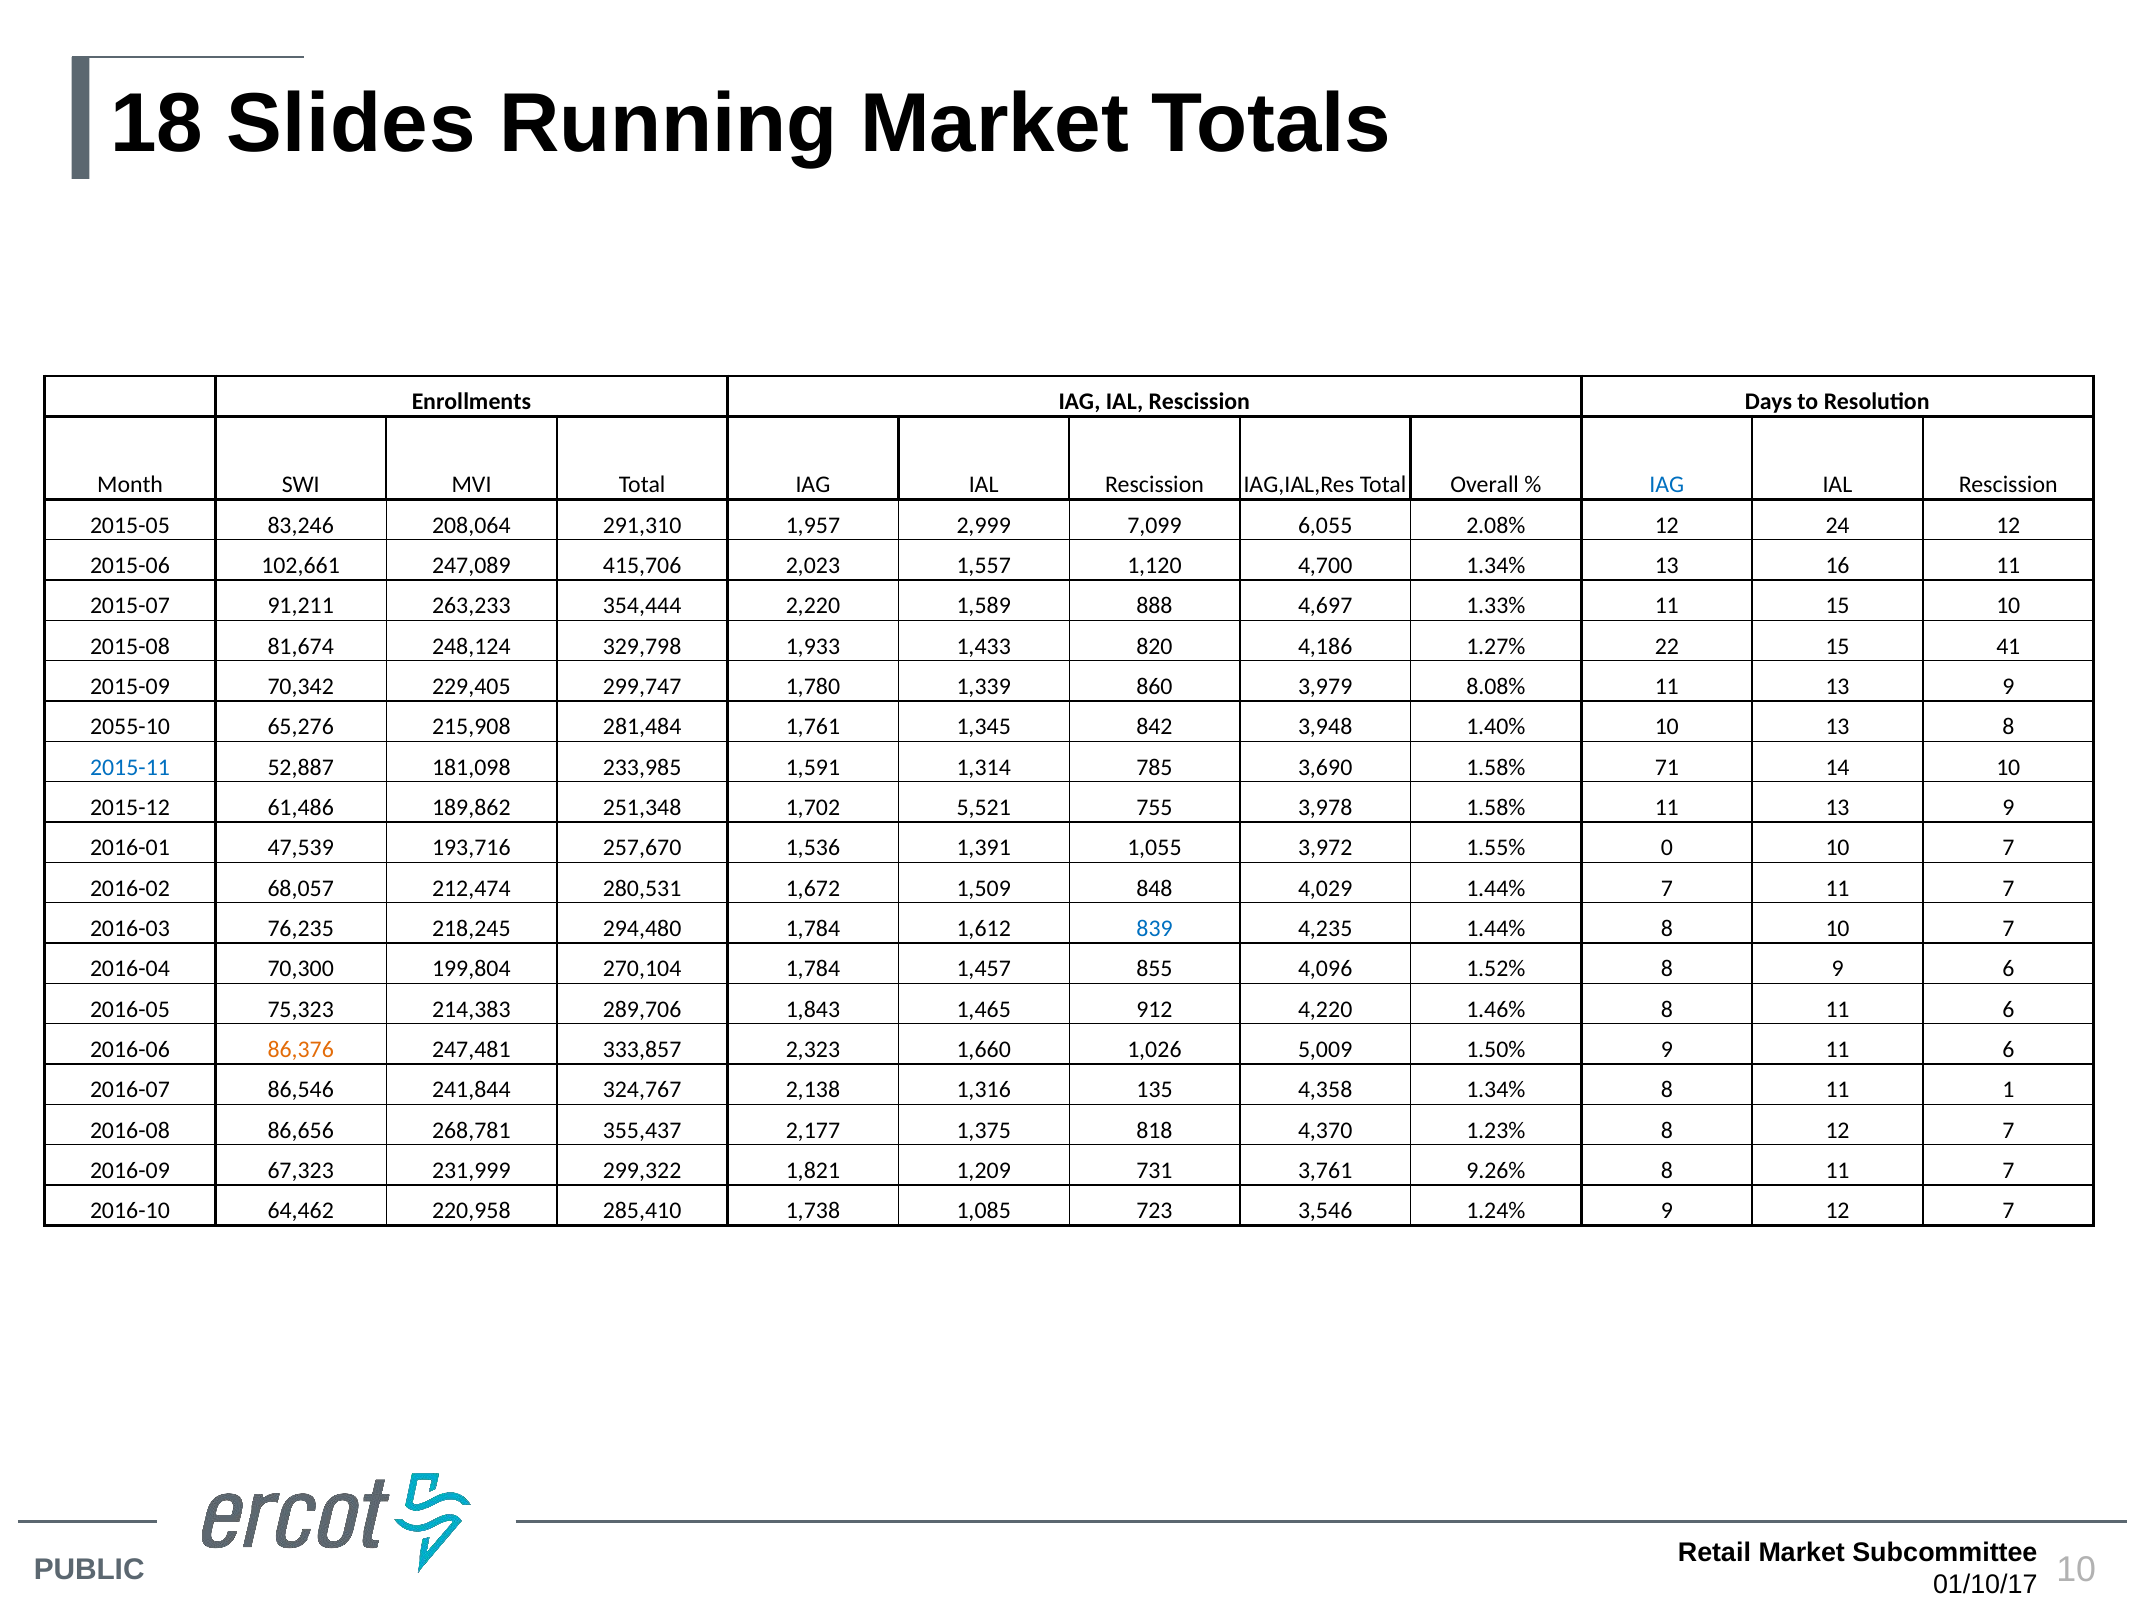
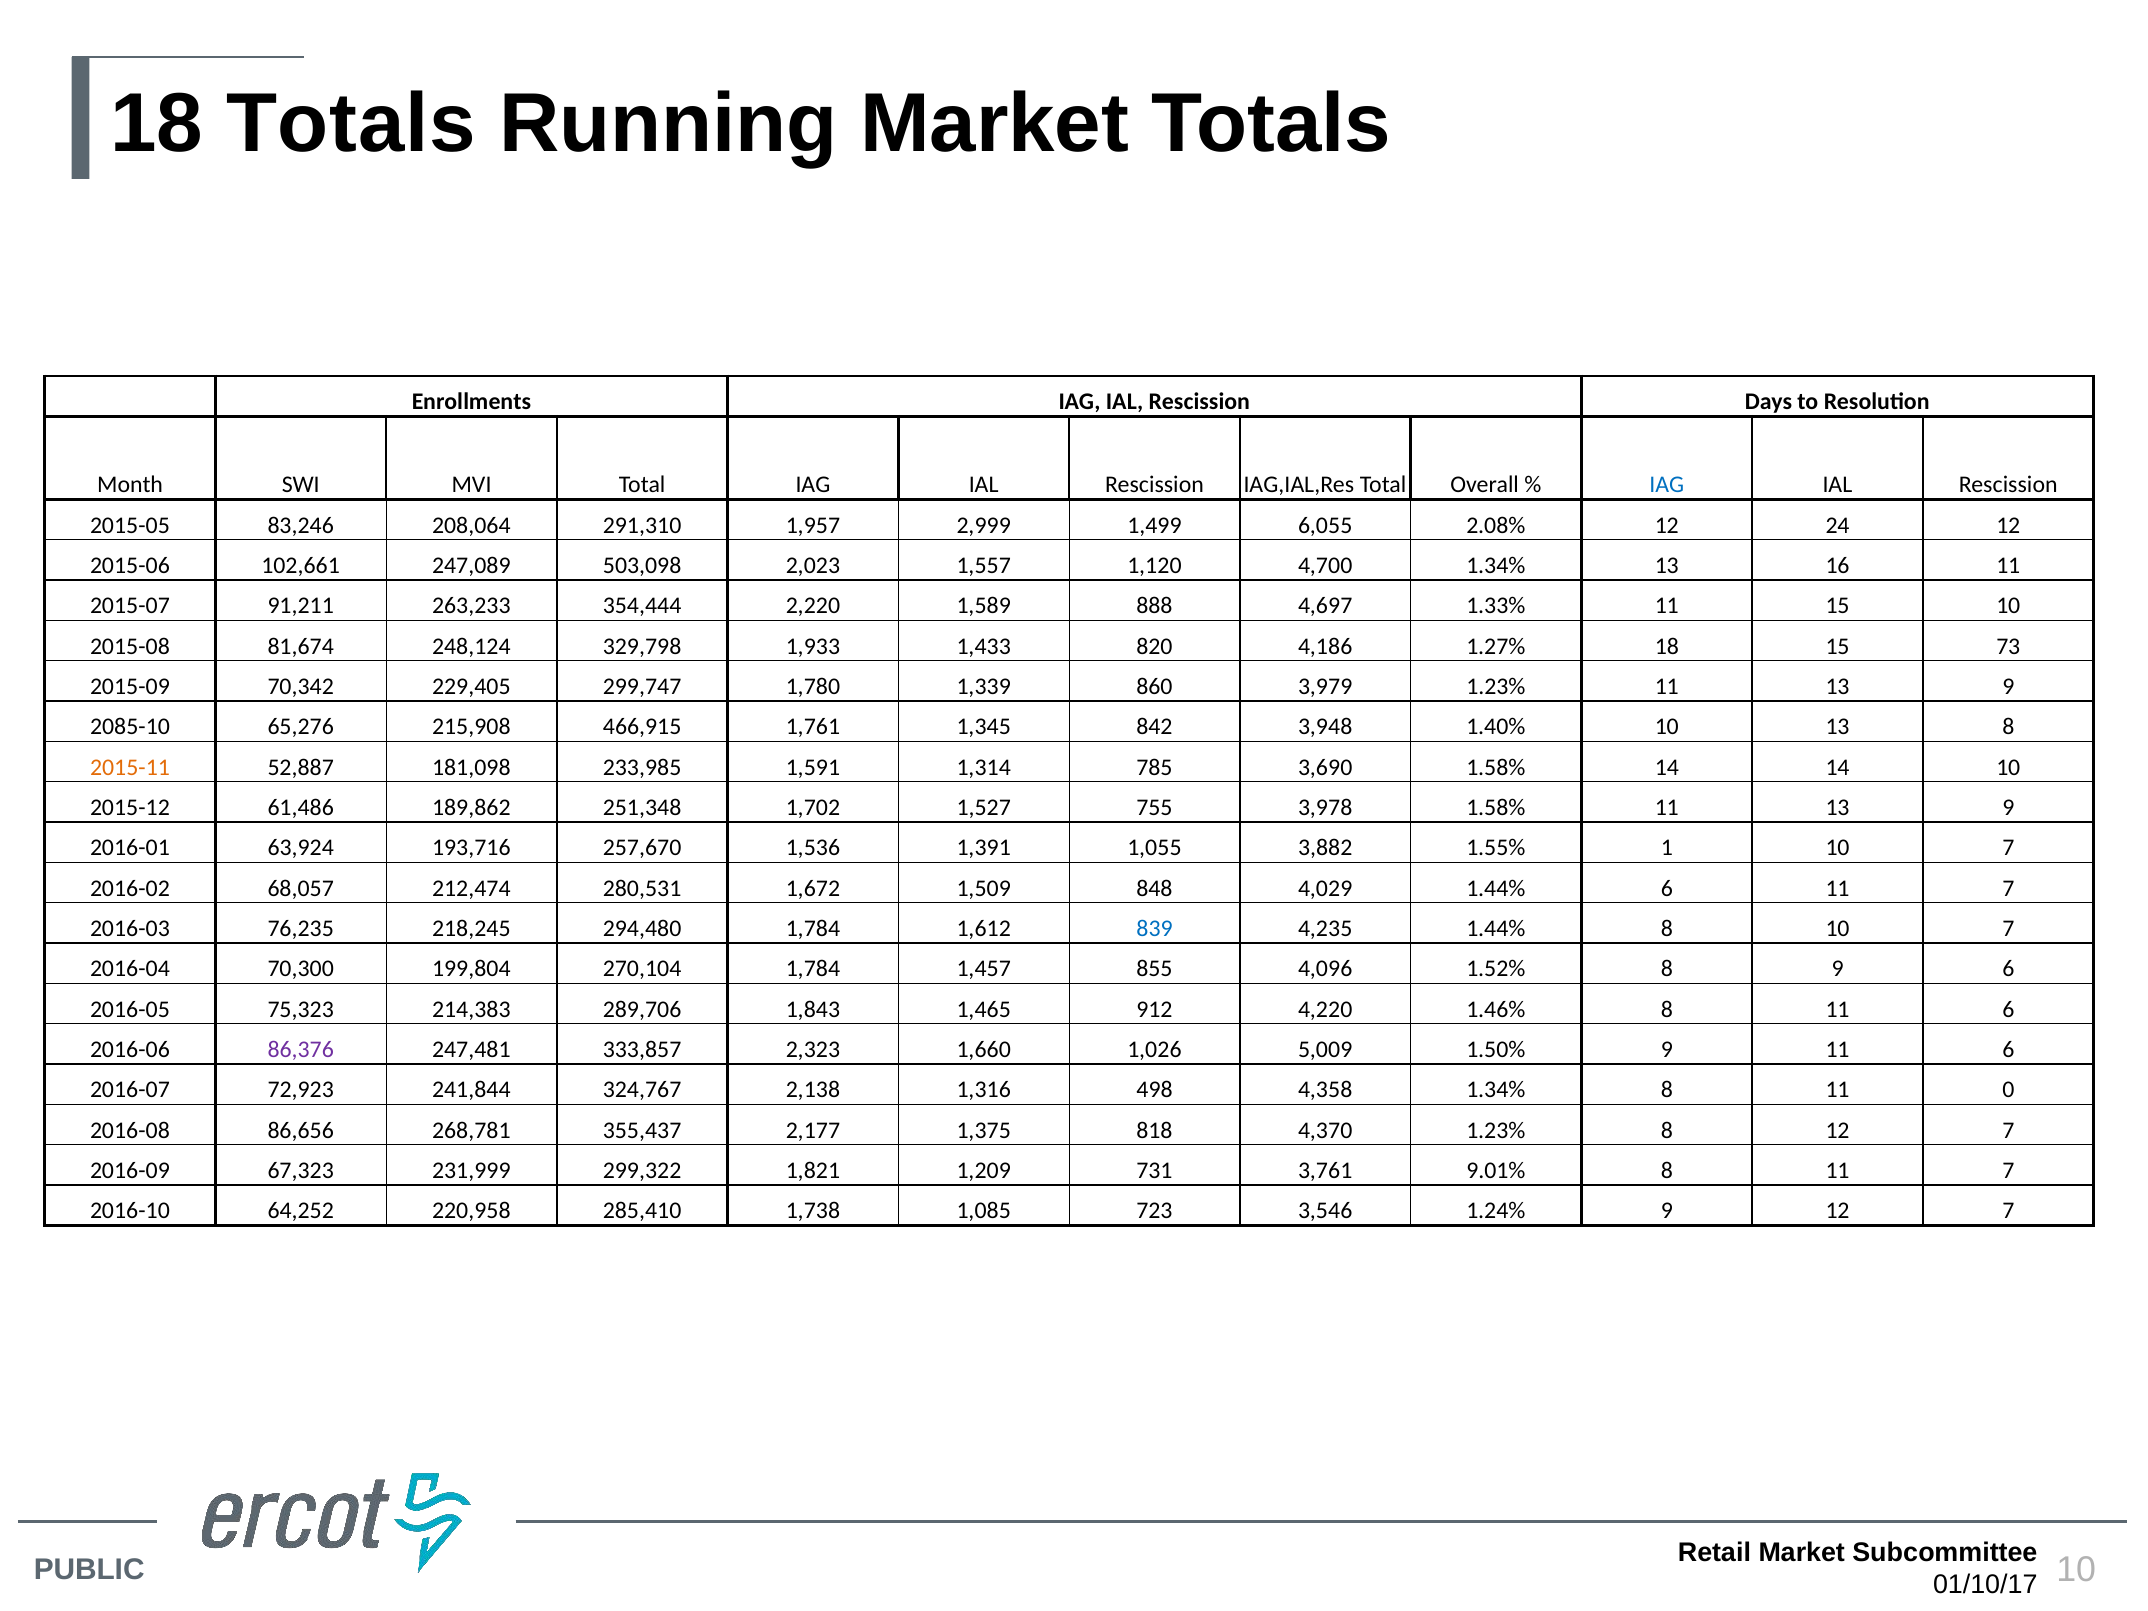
18 Slides: Slides -> Totals
7,099: 7,099 -> 1,499
415,706: 415,706 -> 503,098
1.27% 22: 22 -> 18
41: 41 -> 73
3,979 8.08%: 8.08% -> 1.23%
2055-10: 2055-10 -> 2085-10
281,484: 281,484 -> 466,915
2015-11 colour: blue -> orange
1.58% 71: 71 -> 14
5,521: 5,521 -> 1,527
47,539: 47,539 -> 63,924
3,972: 3,972 -> 3,882
0: 0 -> 1
1.44% 7: 7 -> 6
86,376 colour: orange -> purple
86,546: 86,546 -> 72,923
135: 135 -> 498
1: 1 -> 0
9.26%: 9.26% -> 9.01%
64,462: 64,462 -> 64,252
